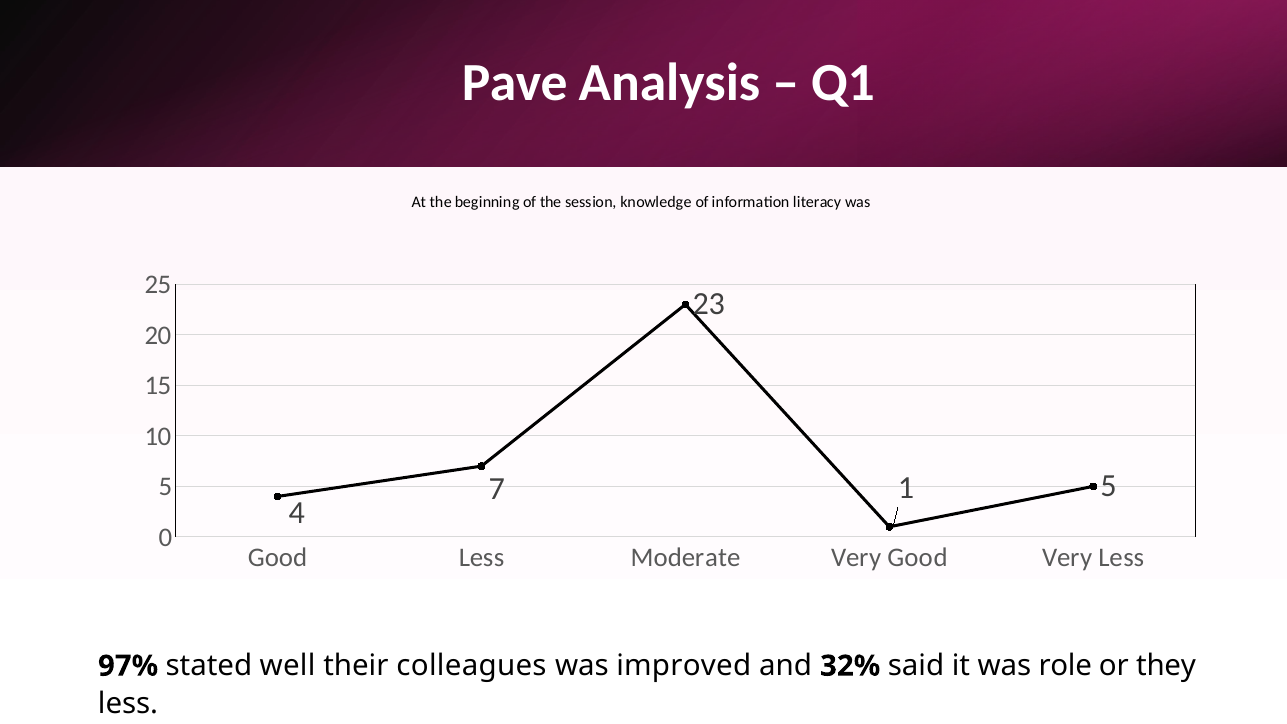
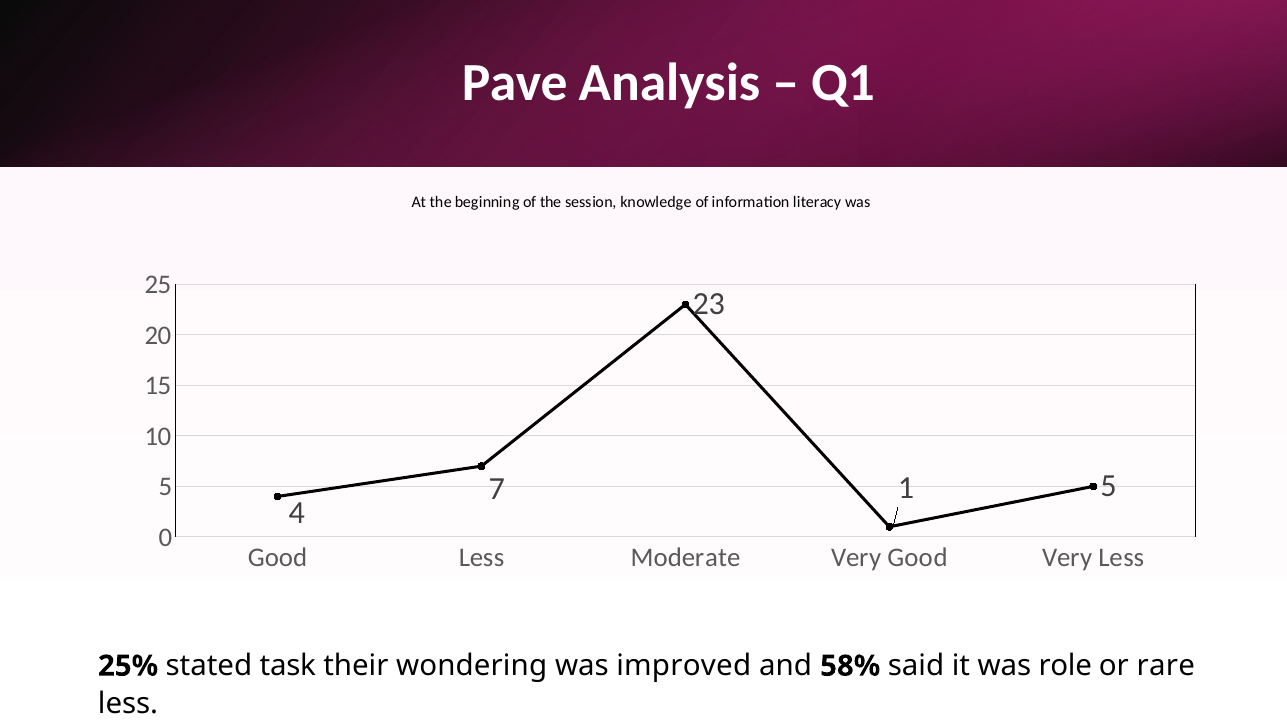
97%: 97% -> 25%
well: well -> task
colleagues: colleagues -> wondering
32%: 32% -> 58%
they: they -> rare
